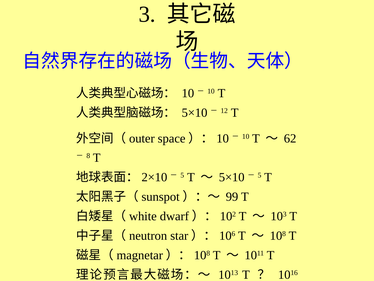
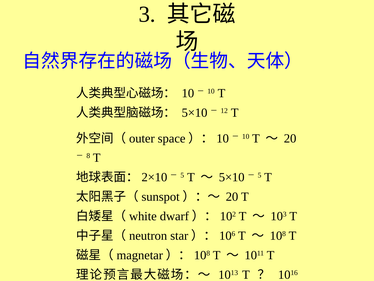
62 at (290, 138): 62 -> 20
99 at (232, 196): 99 -> 20
